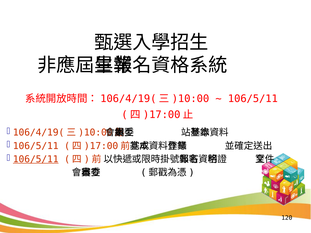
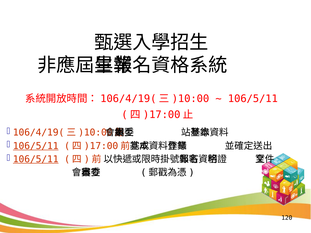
106/5/11 at (36, 146) underline: none -> present
